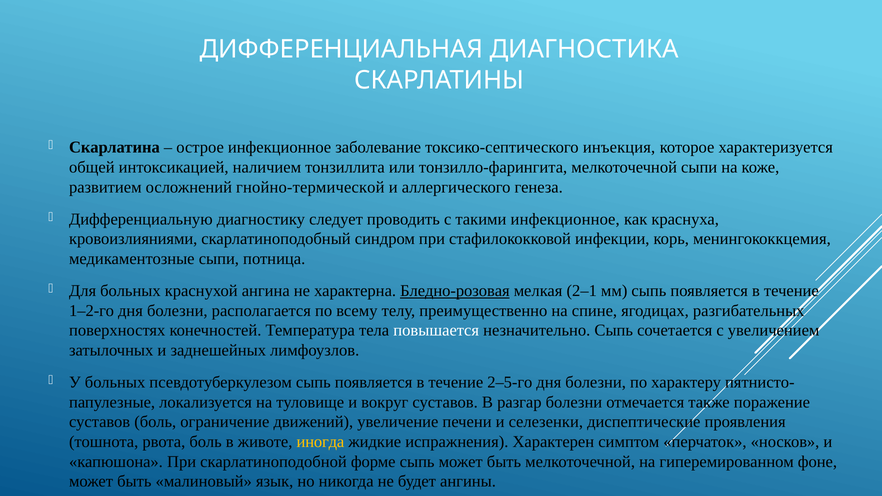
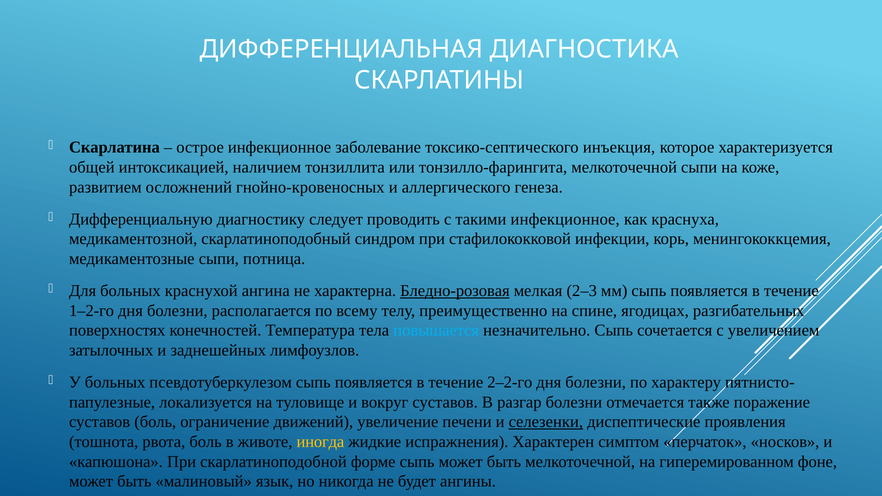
гнойно-термической: гнойно-термической -> гнойно-кровеносных
кровоизлияниями: кровоизлияниями -> медикаментозной
2–1: 2–1 -> 2–3
повышается colour: white -> light blue
2–5-го: 2–5-го -> 2–2-го
селезенки underline: none -> present
